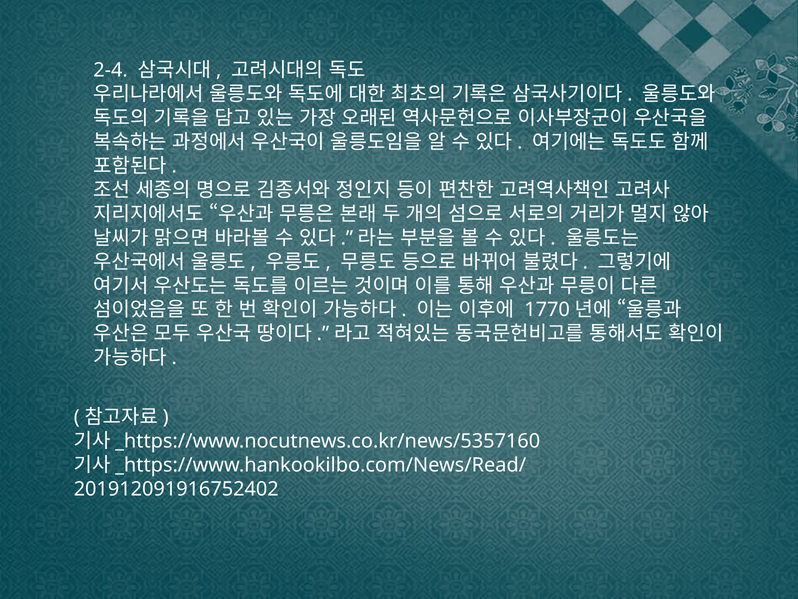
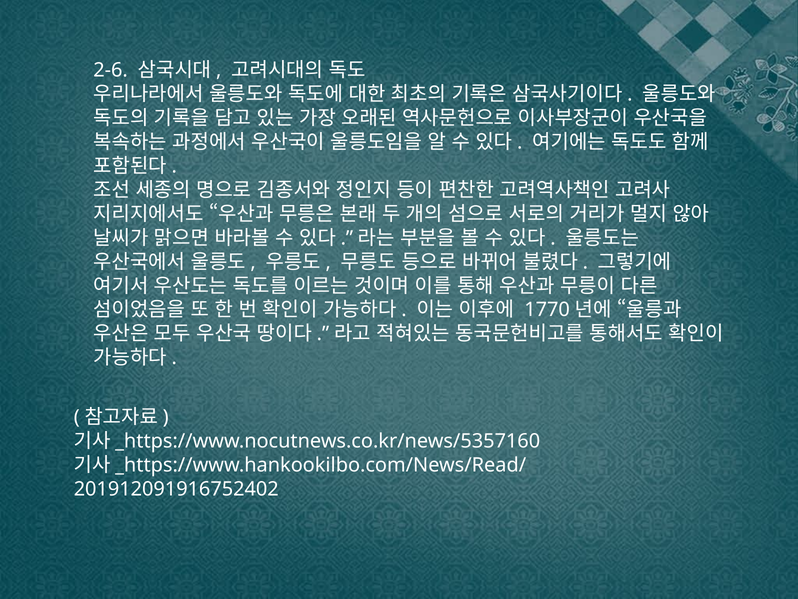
2-4: 2-4 -> 2-6
